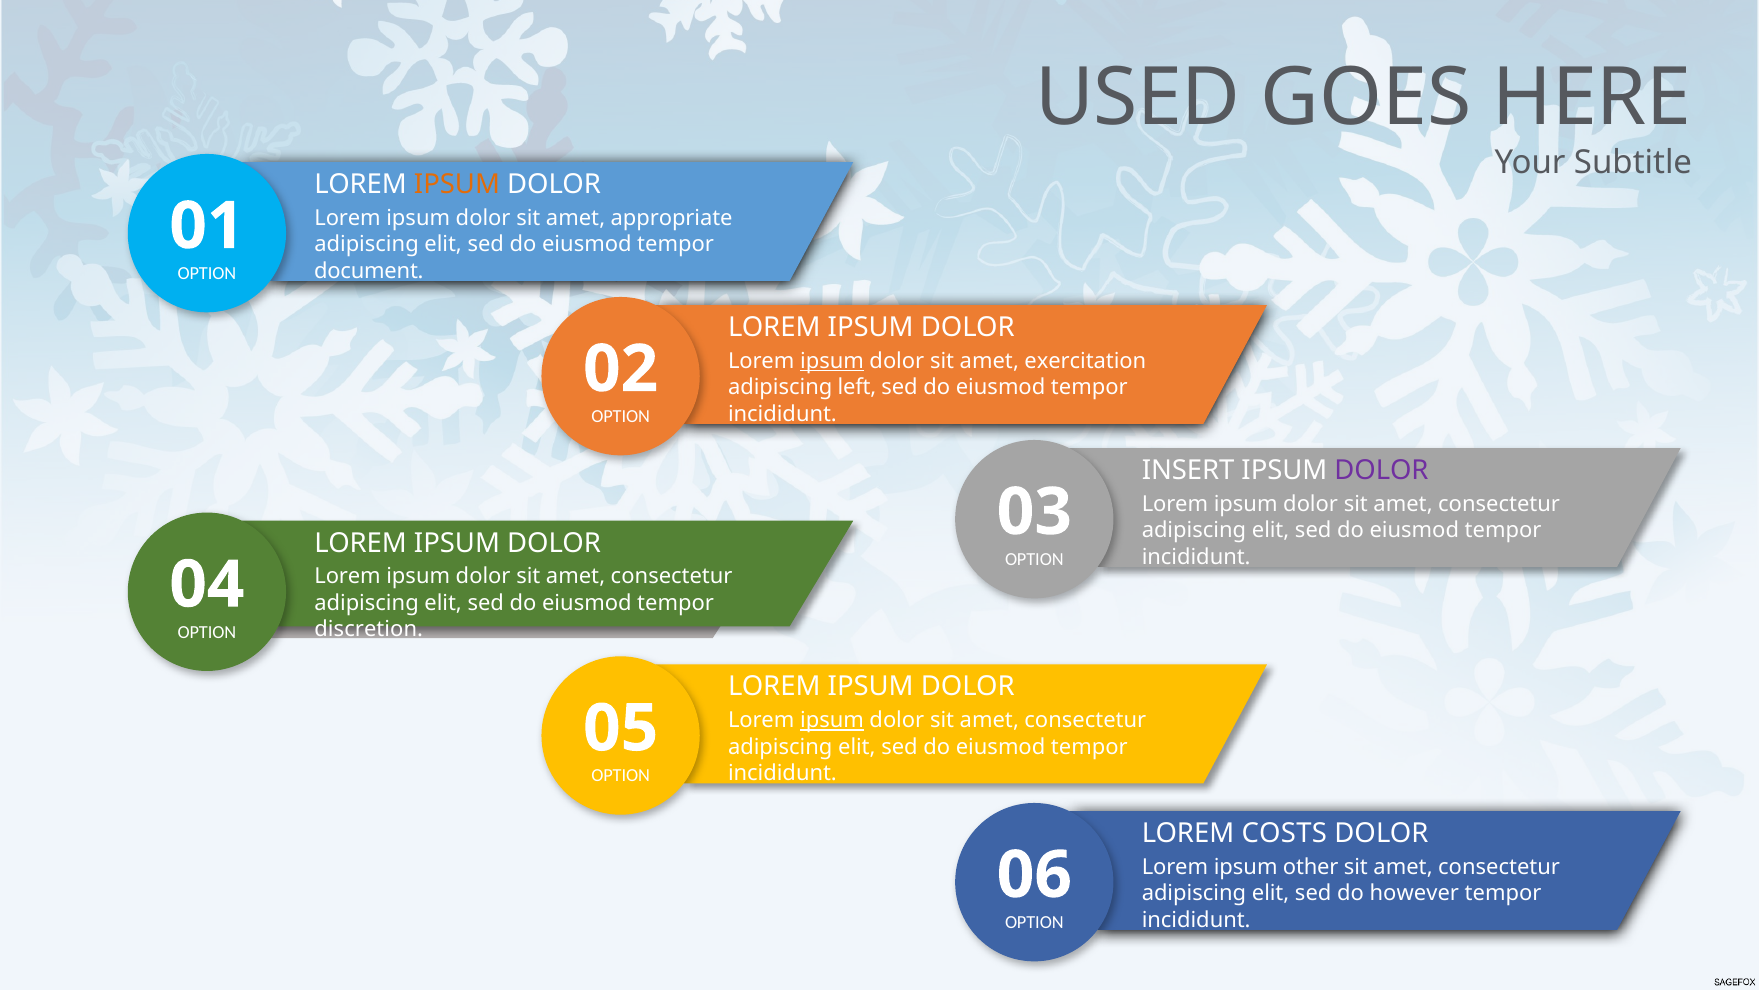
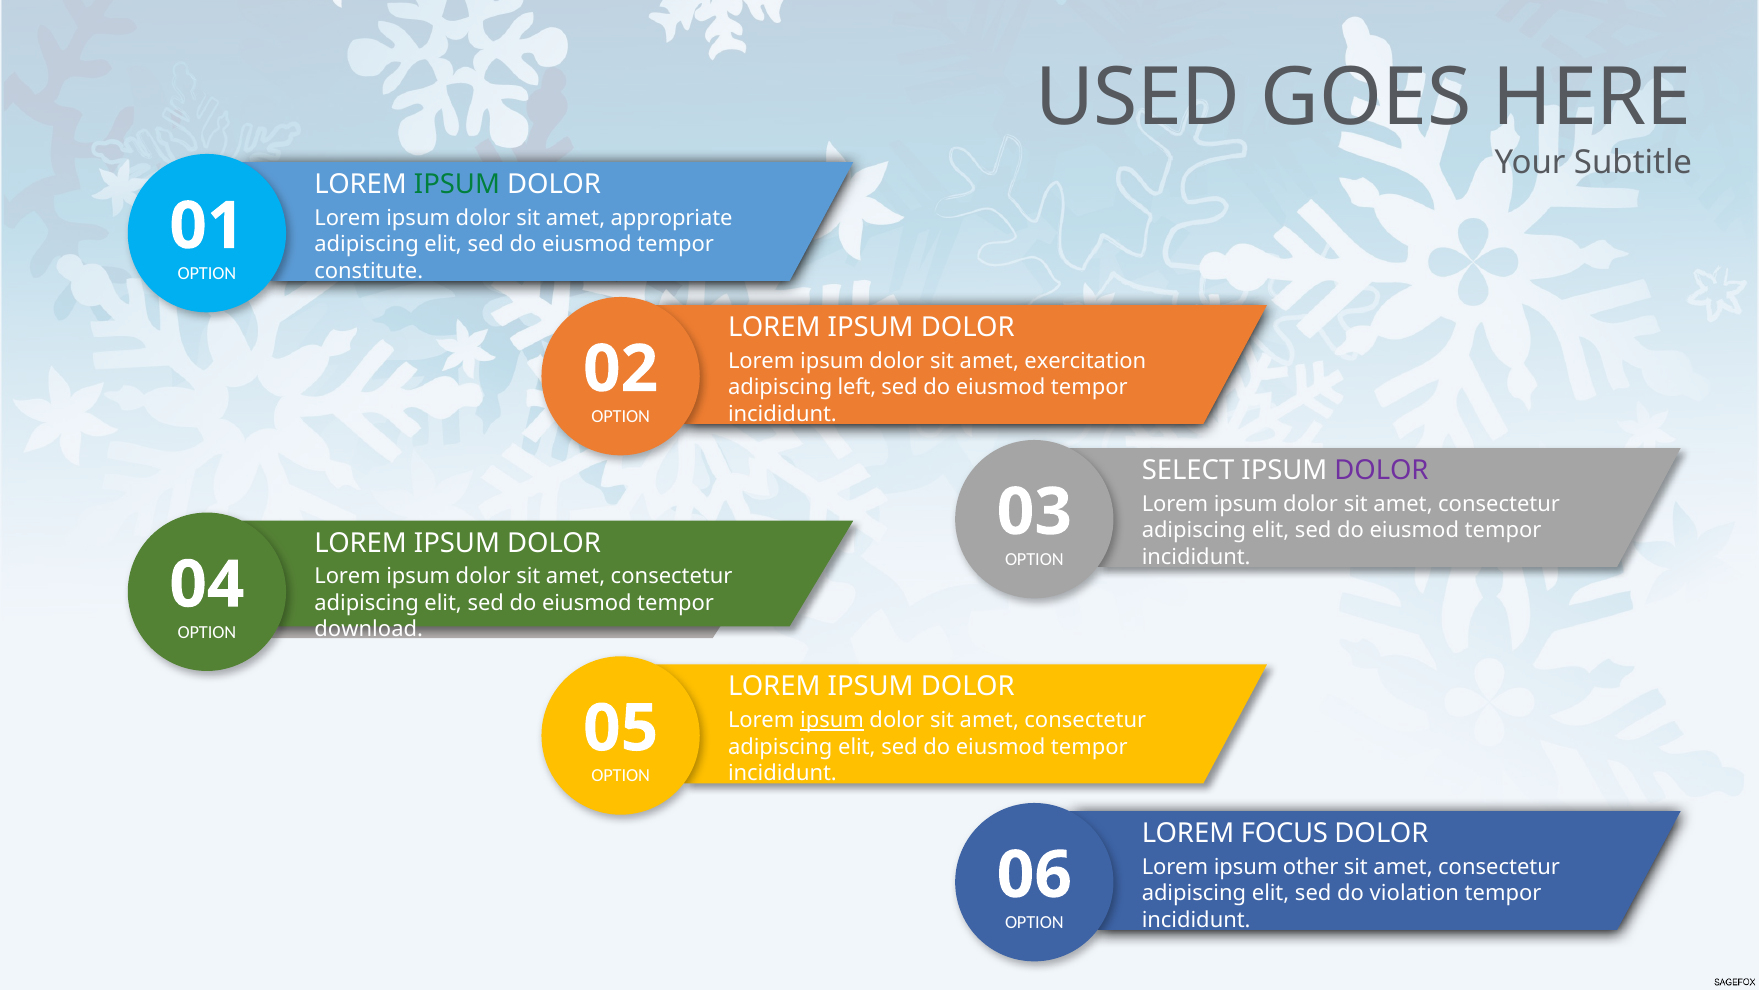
IPSUM at (457, 184) colour: orange -> green
document: document -> constitute
ipsum at (832, 361) underline: present -> none
INSERT: INSERT -> SELECT
discretion: discretion -> download
COSTS: COSTS -> FOCUS
however: however -> violation
